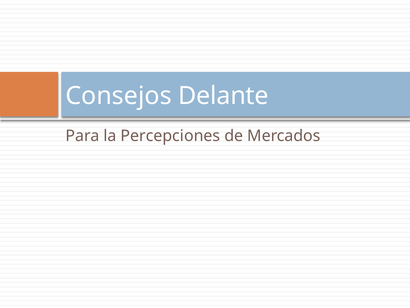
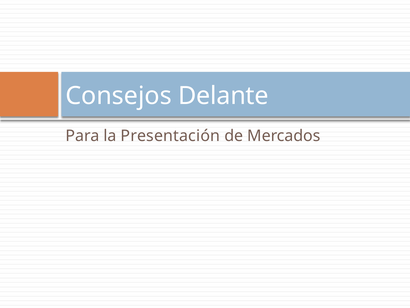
Percepciones: Percepciones -> Presentación
